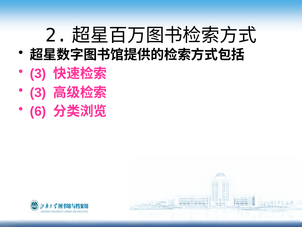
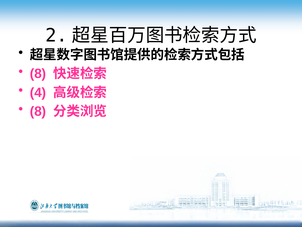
3 at (38, 74): 3 -> 8
3 at (38, 92): 3 -> 4
6 at (38, 111): 6 -> 8
